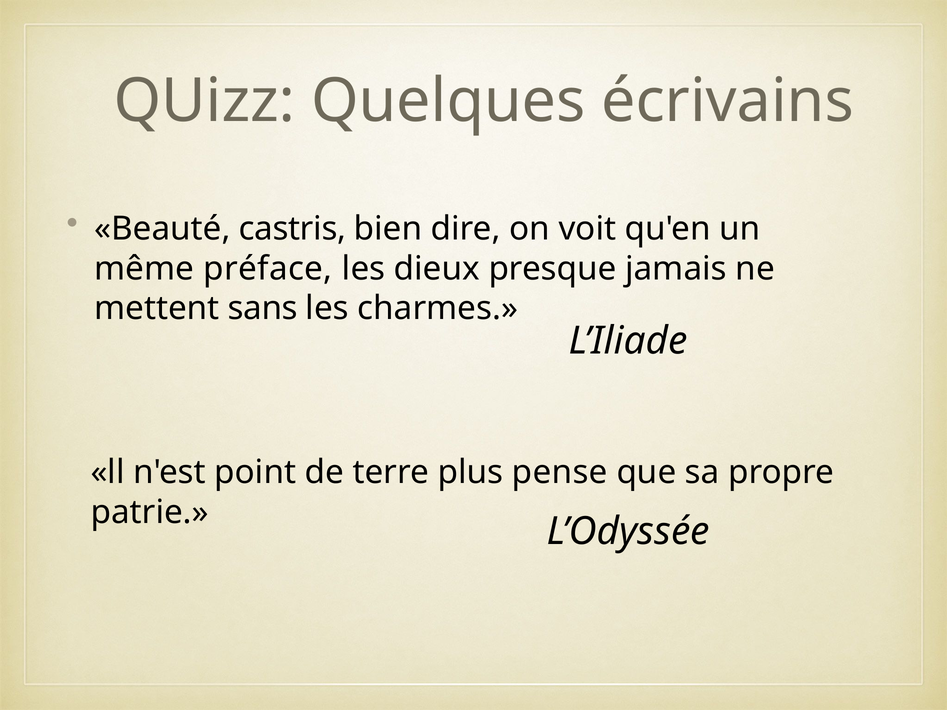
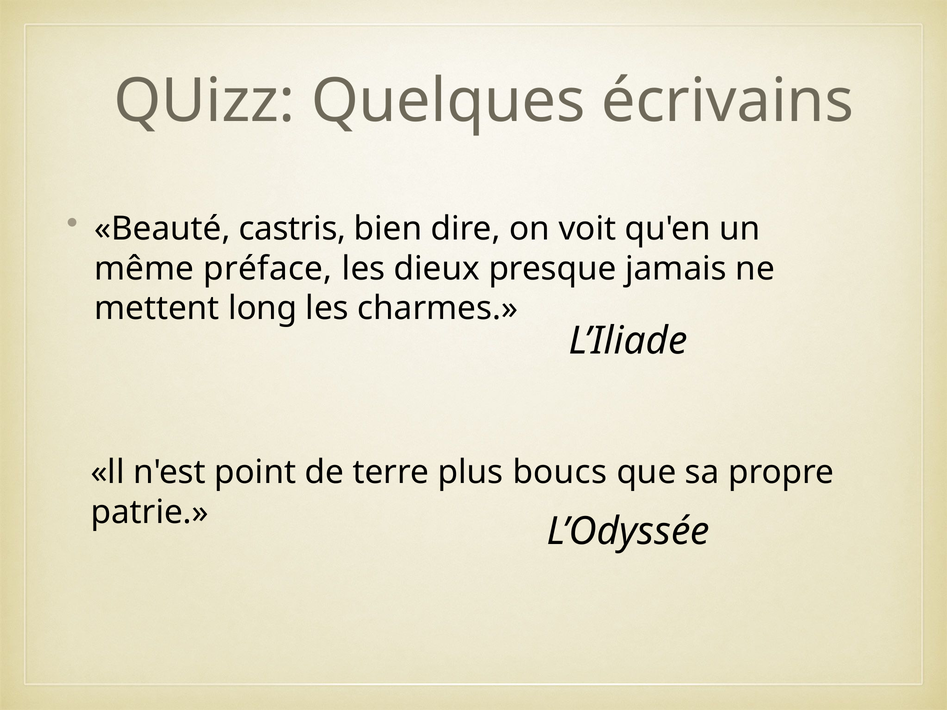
sans: sans -> long
pense: pense -> boucs
